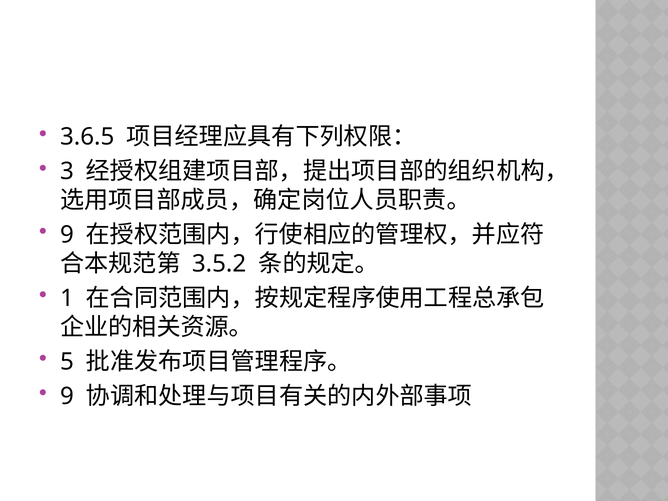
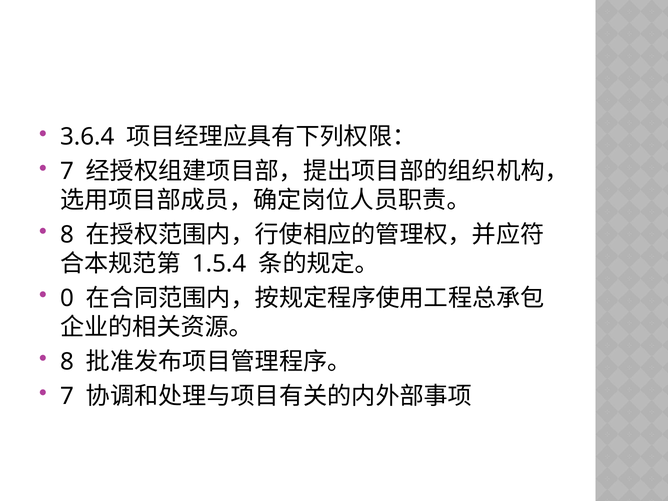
3.6.5: 3.6.5 -> 3.6.4
3 at (67, 172): 3 -> 7
9 at (67, 235): 9 -> 8
3.5.2: 3.5.2 -> 1.5.4
1: 1 -> 0
5 at (67, 362): 5 -> 8
9 at (67, 396): 9 -> 7
